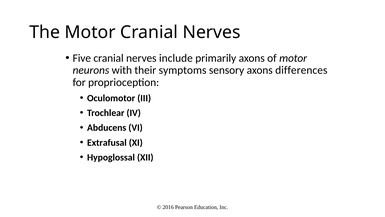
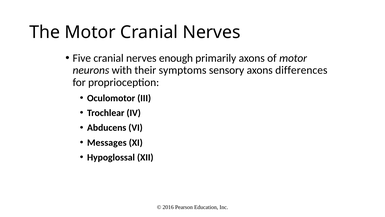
include: include -> enough
Extrafusal: Extrafusal -> Messages
